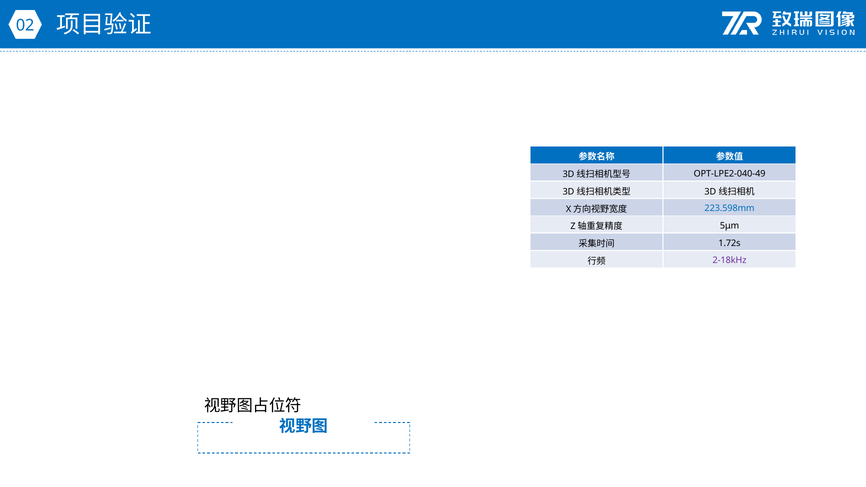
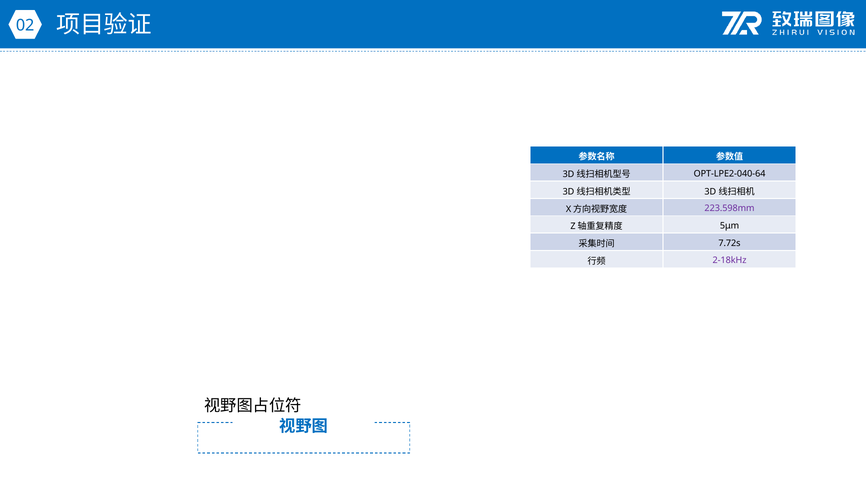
OPT-LPE2-040-49: OPT-LPE2-040-49 -> OPT-LPE2-040-64
223.598mm colour: blue -> purple
1.72s: 1.72s -> 7.72s
